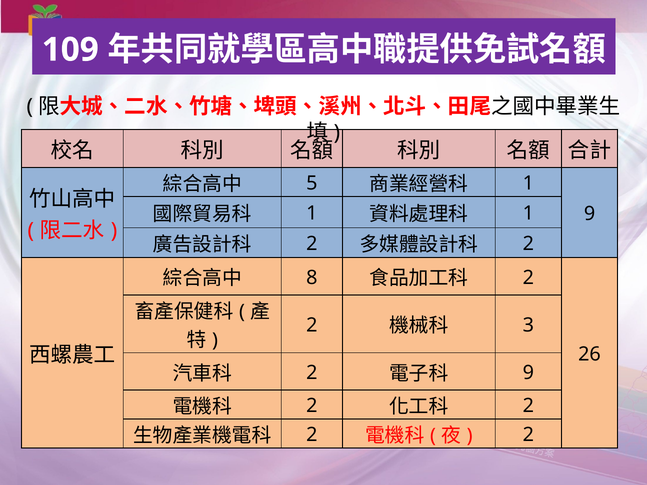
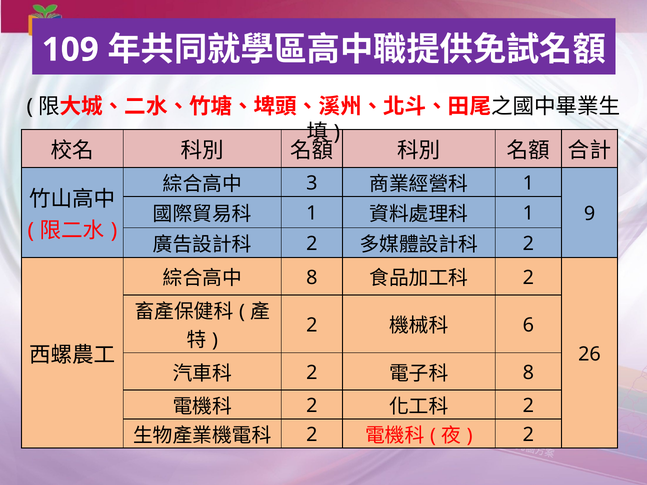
5: 5 -> 3
3: 3 -> 6
9 at (528, 373): 9 -> 8
